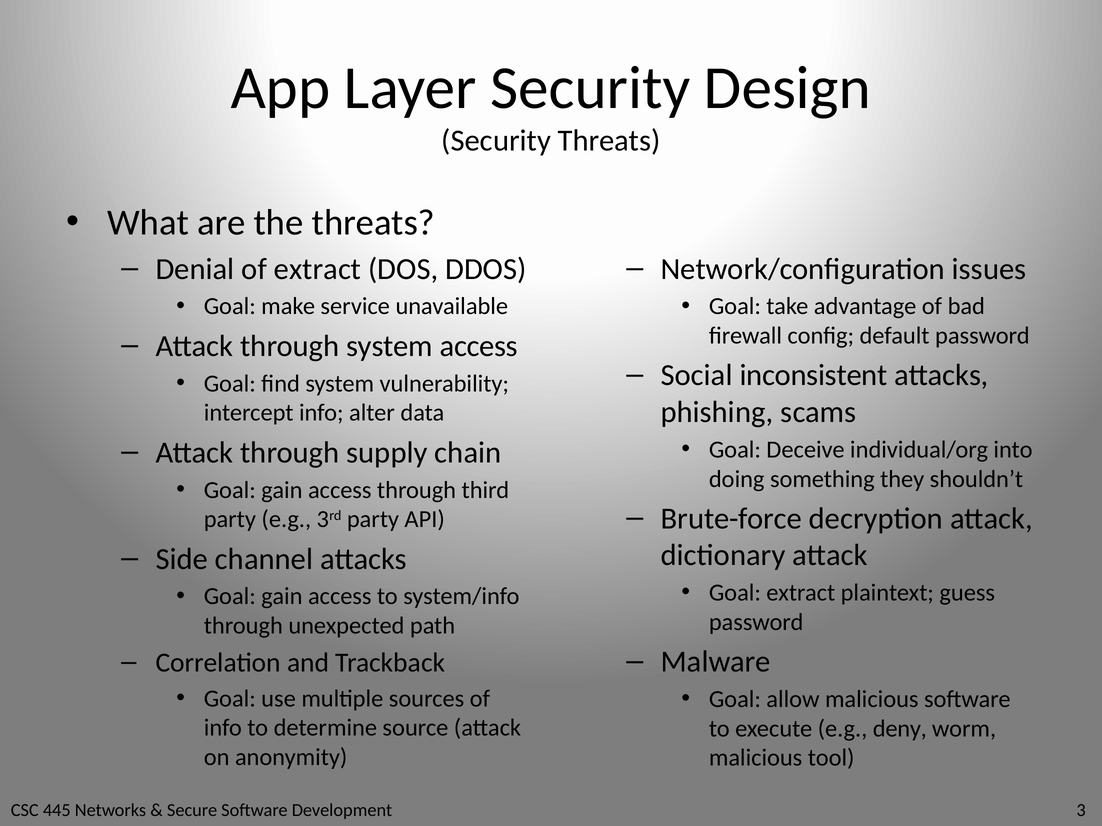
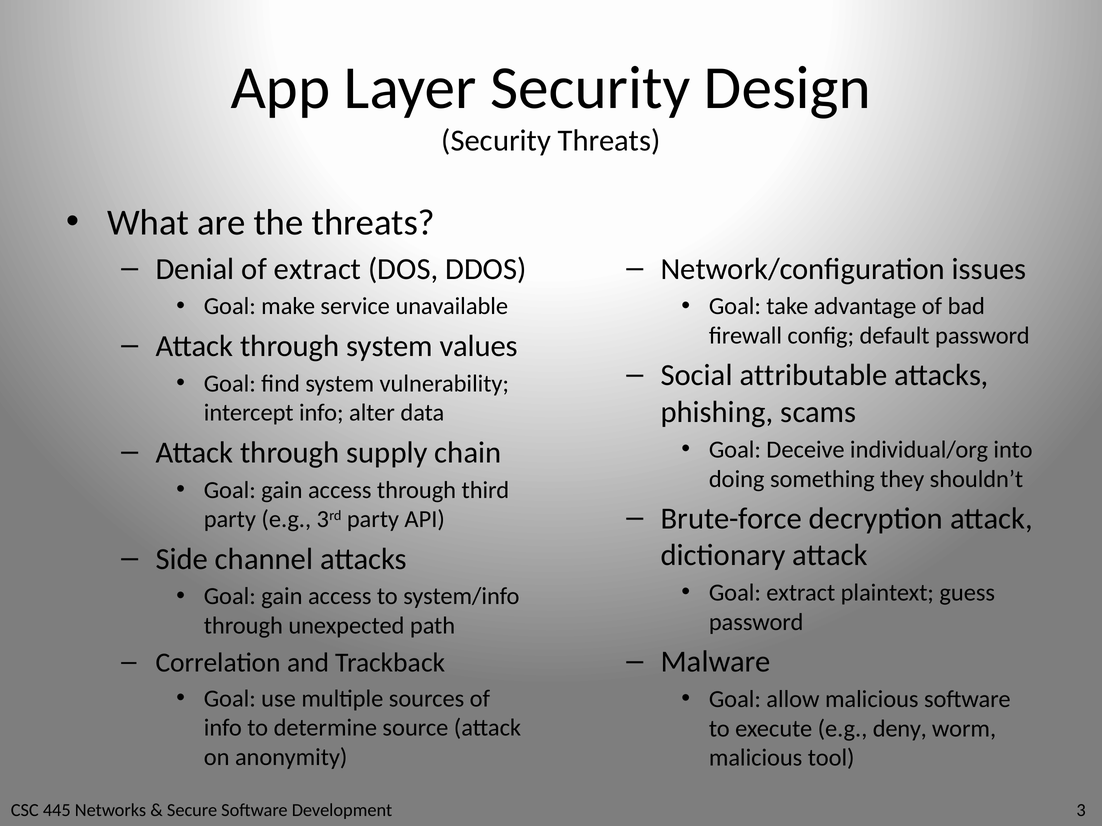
system access: access -> values
inconsistent: inconsistent -> attributable
